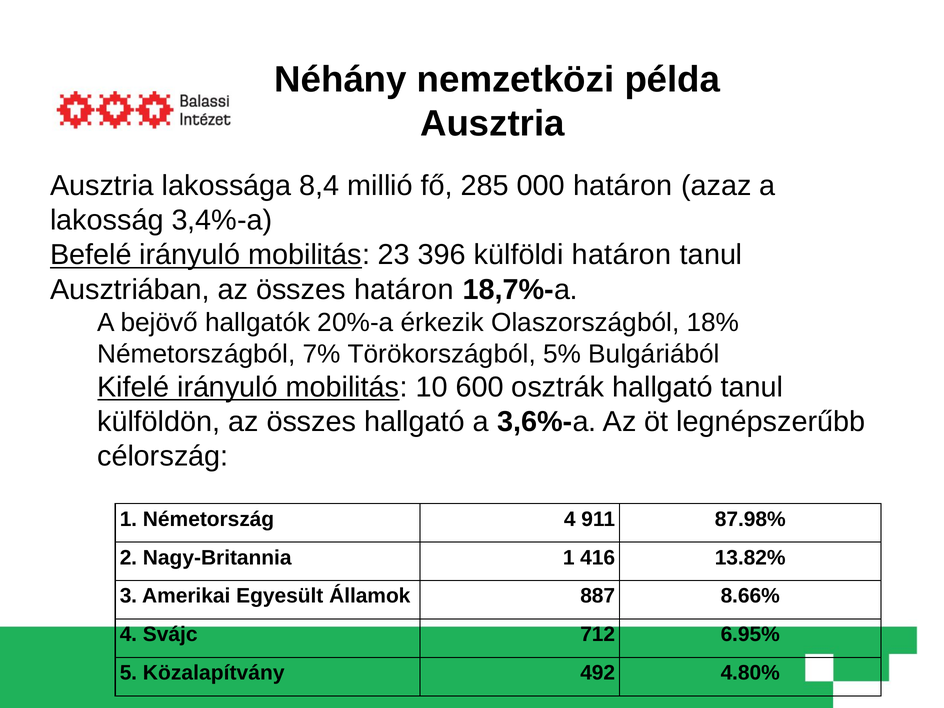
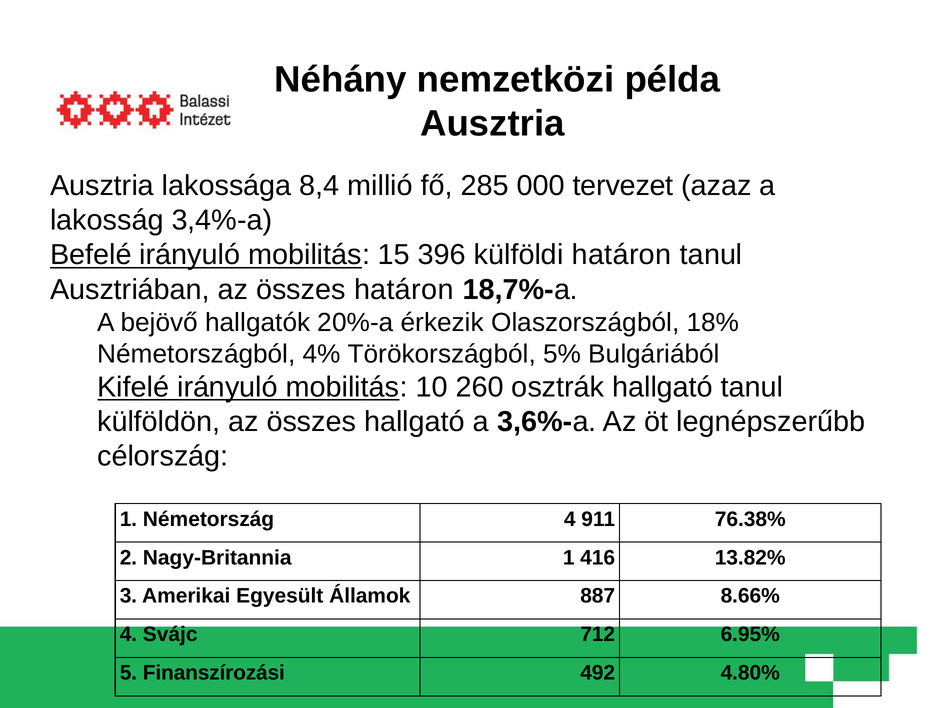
000 határon: határon -> tervezet
23: 23 -> 15
7%: 7% -> 4%
600: 600 -> 260
87.98%: 87.98% -> 76.38%
Közalapítvány: Közalapítvány -> Finanszírozási
